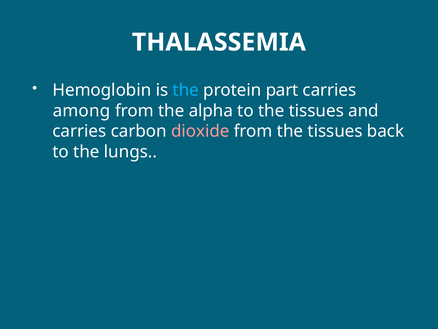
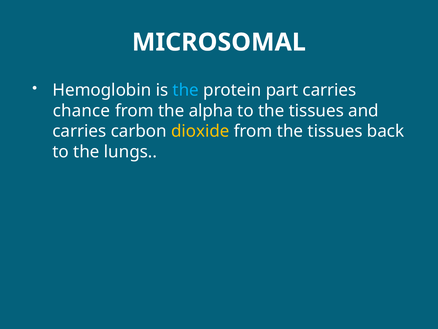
THALASSEMIA: THALASSEMIA -> MICROSOMAL
among: among -> chance
dioxide colour: pink -> yellow
